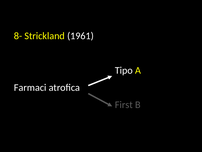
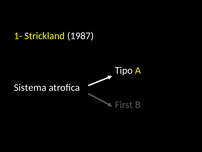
8-: 8- -> 1-
1961: 1961 -> 1987
Farmaci: Farmaci -> Sistema
